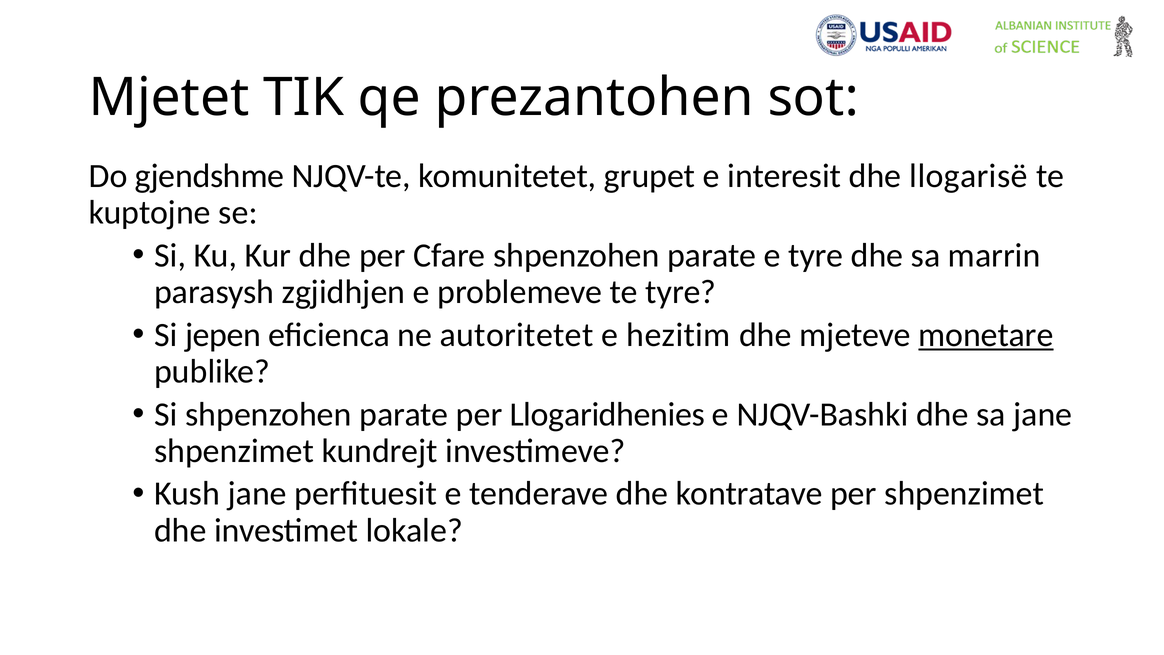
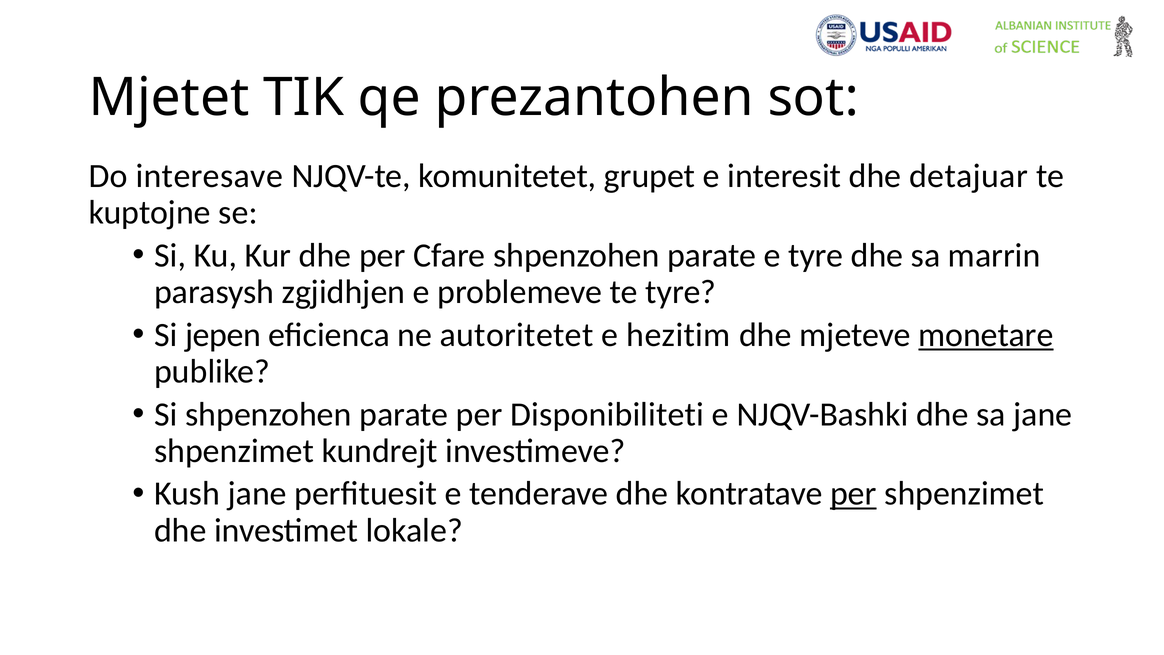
gjendshme: gjendshme -> interesave
llogarisë: llogarisë -> detajuar
Llogaridhenies: Llogaridhenies -> Disponibiliteti
per at (853, 494) underline: none -> present
